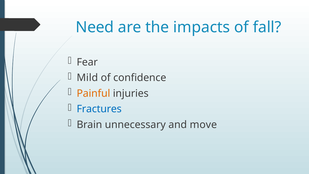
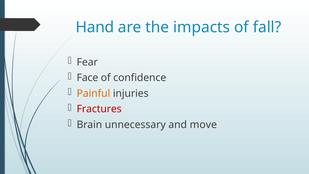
Need: Need -> Hand
Mild: Mild -> Face
Fractures colour: blue -> red
